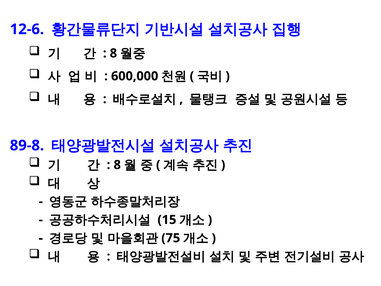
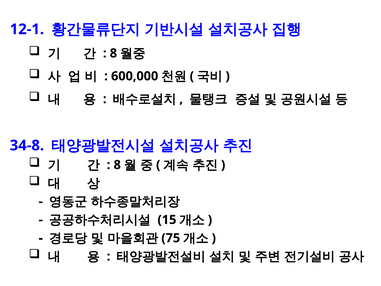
12-6: 12-6 -> 12-1
89-8: 89-8 -> 34-8
